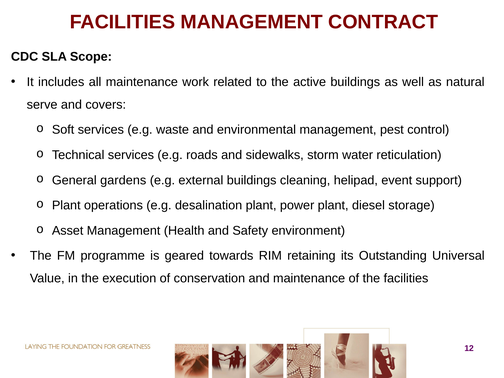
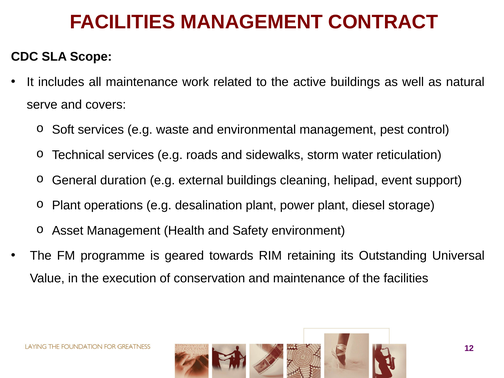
gardens: gardens -> duration
